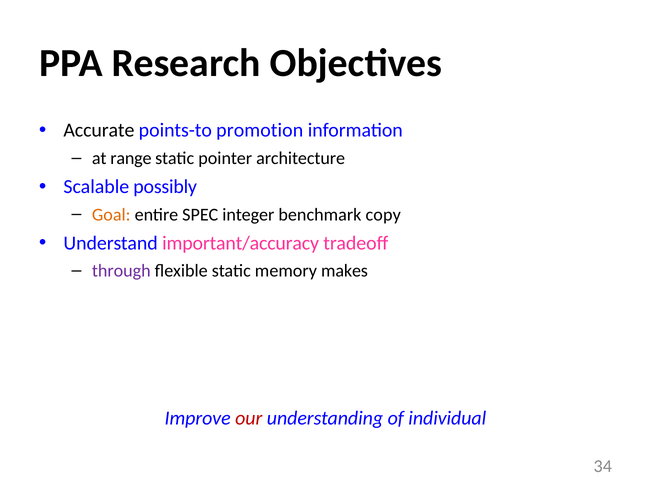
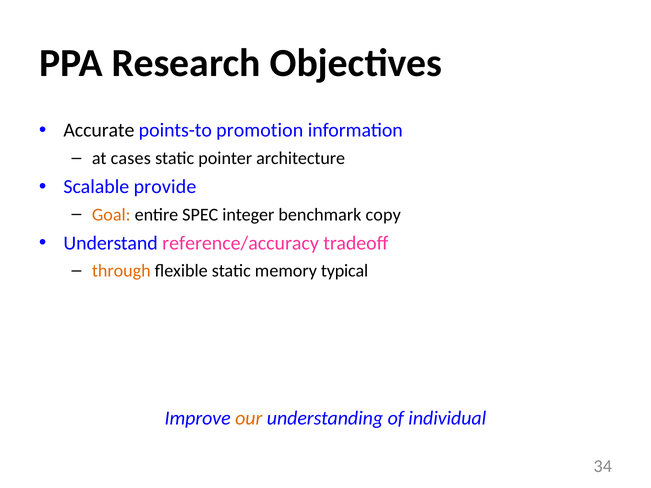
range: range -> cases
possibly: possibly -> provide
important/accuracy: important/accuracy -> reference/accuracy
through colour: purple -> orange
makes: makes -> typical
our colour: red -> orange
